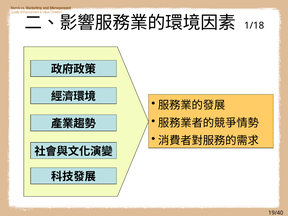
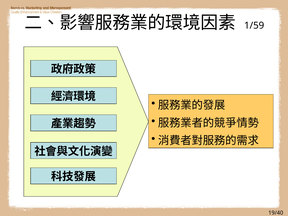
1/18: 1/18 -> 1/59
